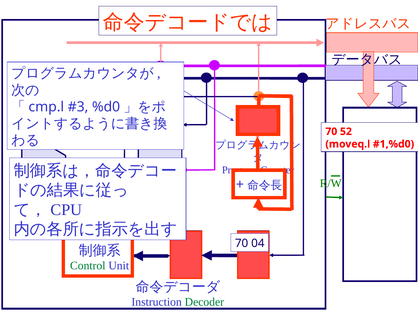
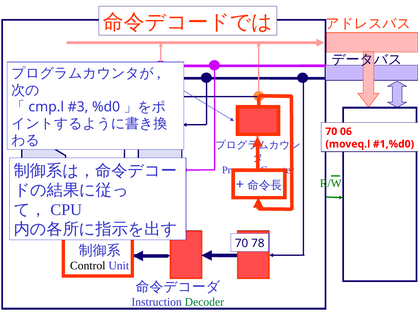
52: 52 -> 06
04: 04 -> 78
Control colour: green -> black
